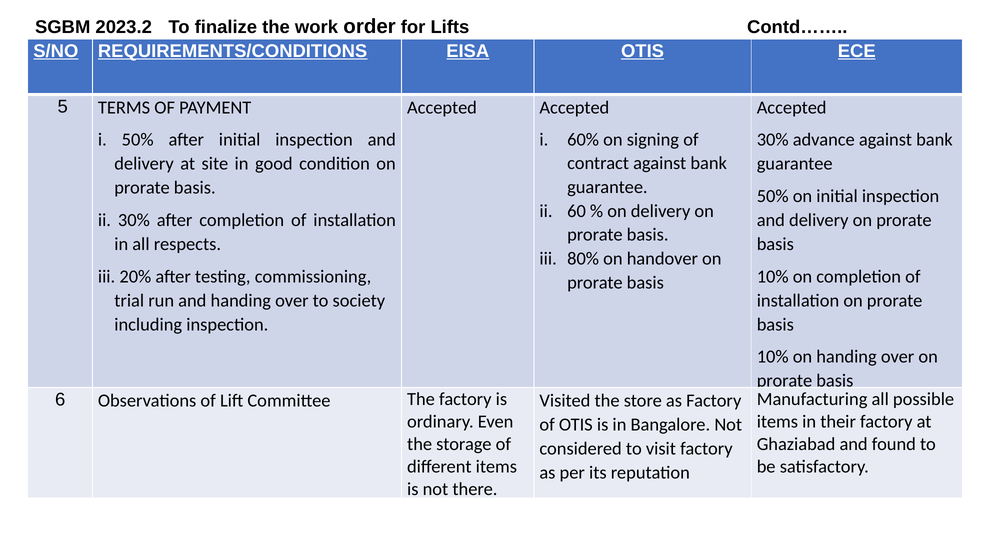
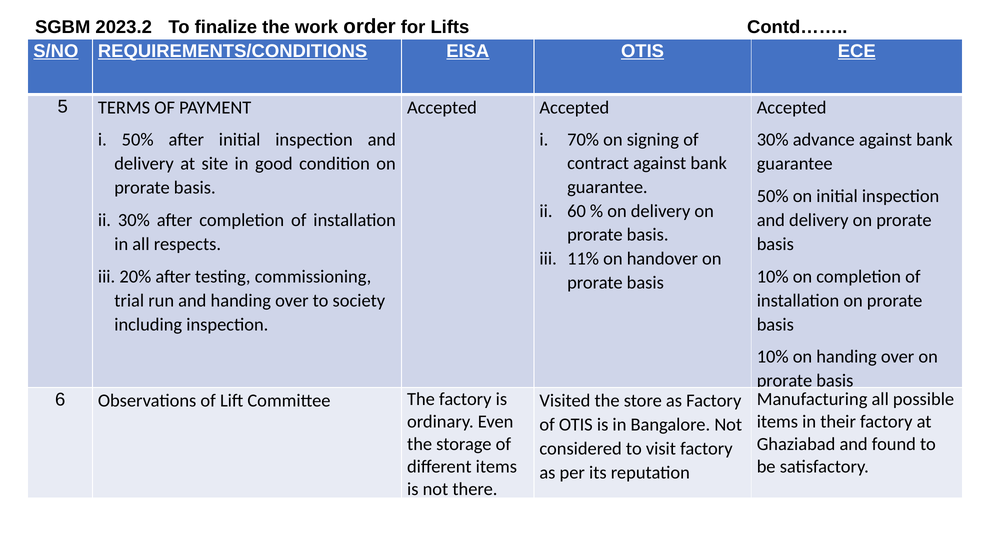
60%: 60% -> 70%
80%: 80% -> 11%
